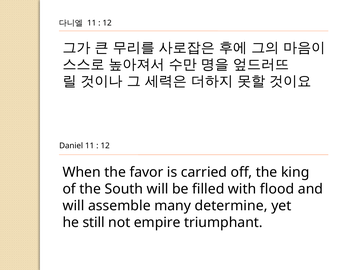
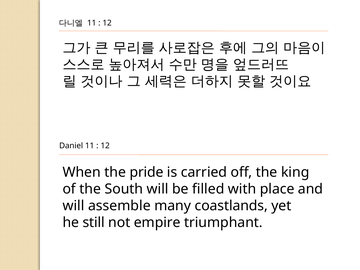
favor: favor -> pride
flood: flood -> place
determine: determine -> coastlands
